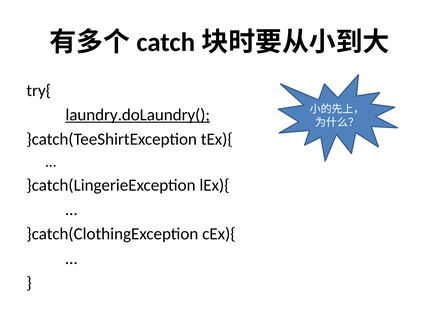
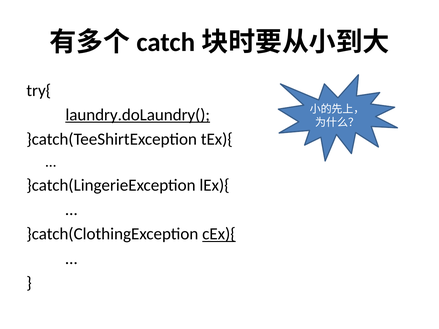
cEx){ underline: none -> present
